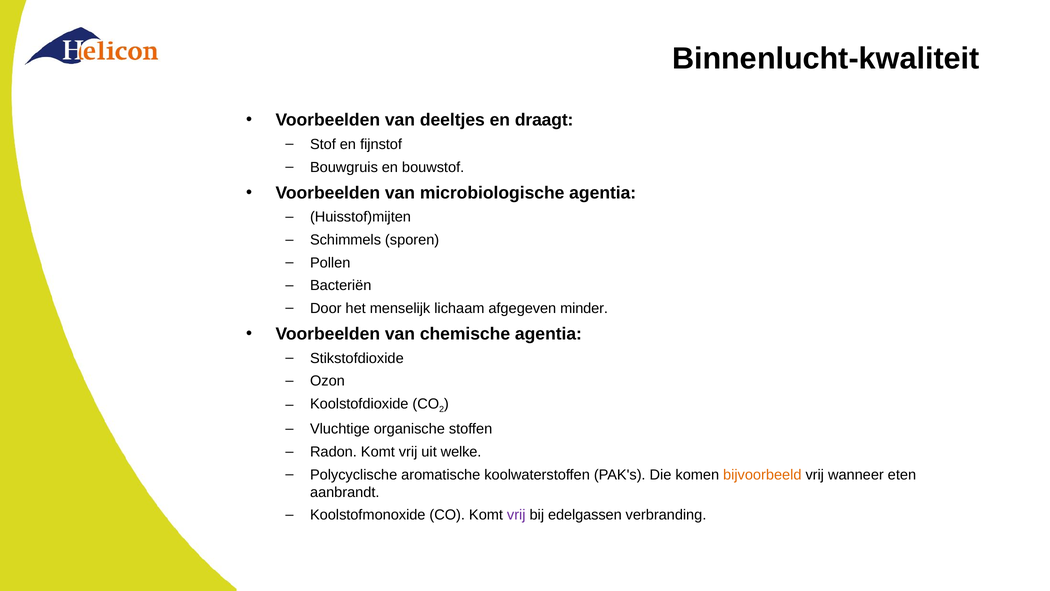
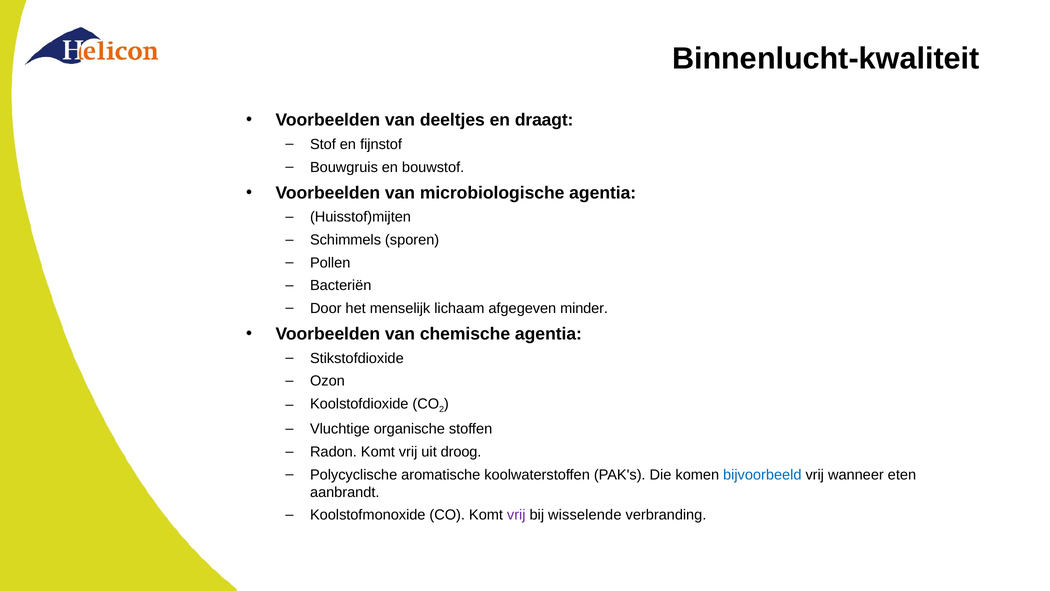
welke: welke -> droog
bijvoorbeeld colour: orange -> blue
edelgassen: edelgassen -> wisselende
